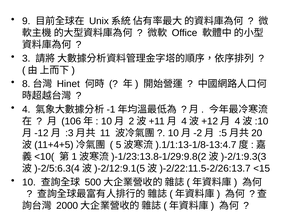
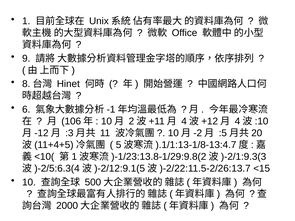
9: 9 -> 1
3: 3 -> 9
4: 4 -> 6
